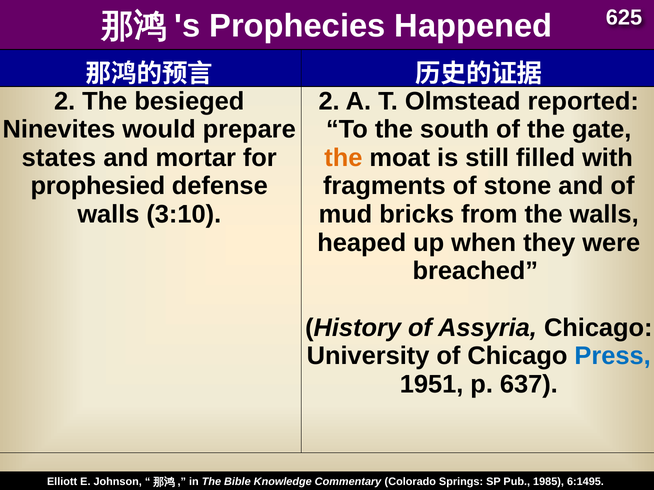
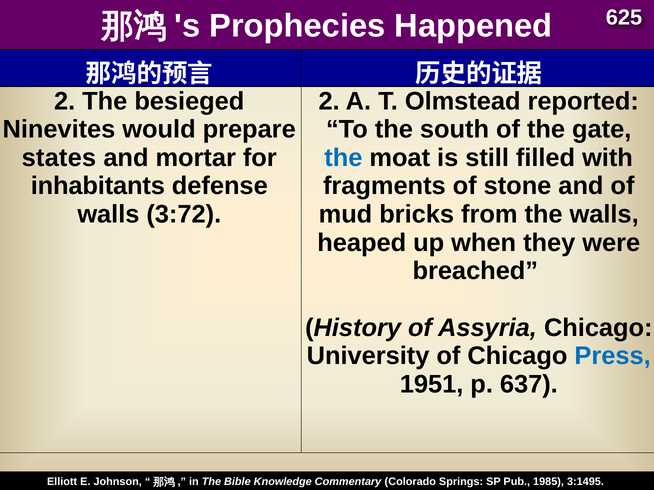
the at (343, 158) colour: orange -> blue
prophesied: prophesied -> inhabitants
3:10: 3:10 -> 3:72
6:1495: 6:1495 -> 3:1495
